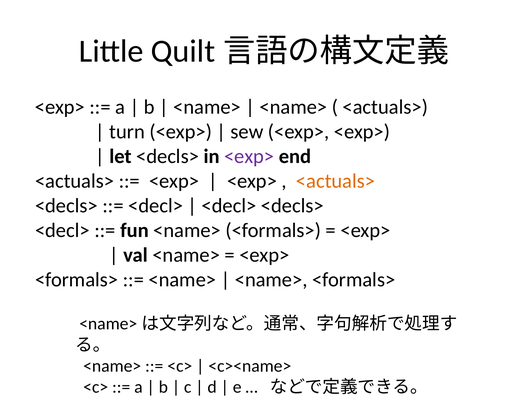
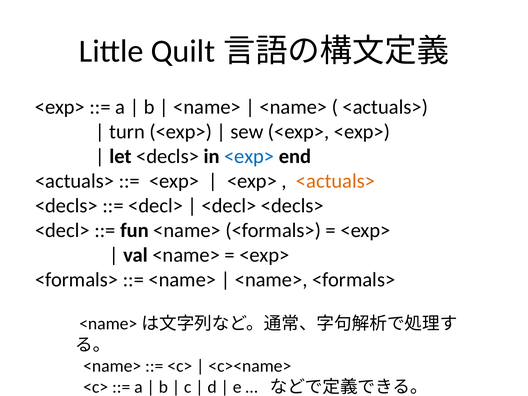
<exp> at (249, 156) colour: purple -> blue
